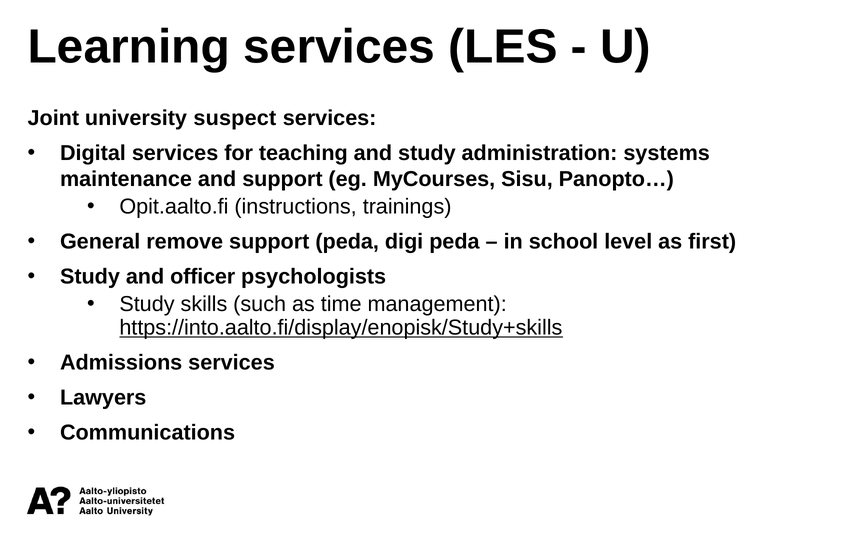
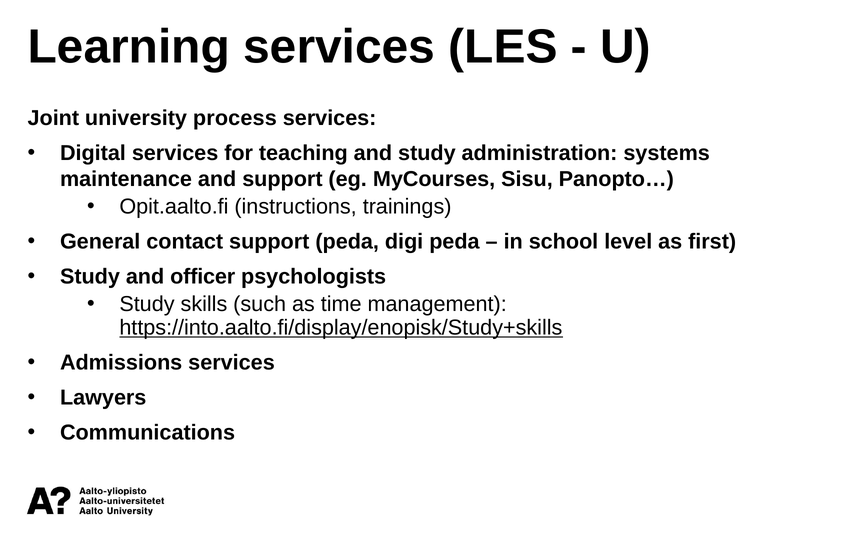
suspect: suspect -> process
remove: remove -> contact
